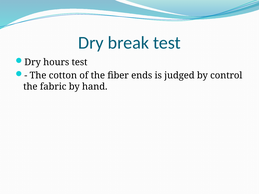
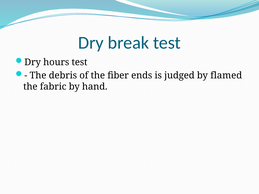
cotton: cotton -> debris
control: control -> flamed
